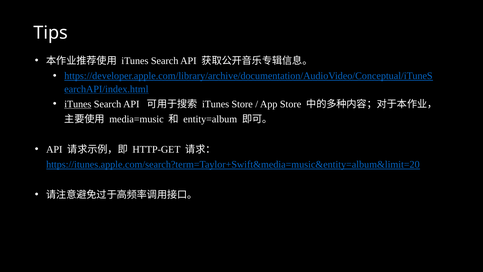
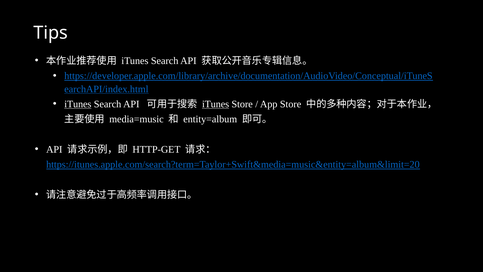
iTunes at (216, 104) underline: none -> present
